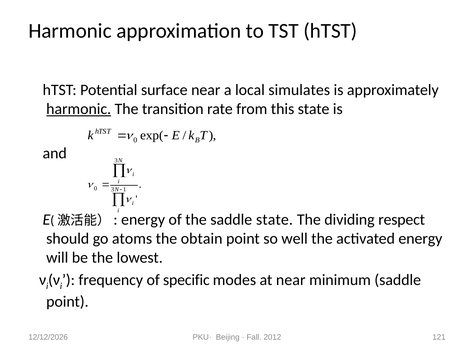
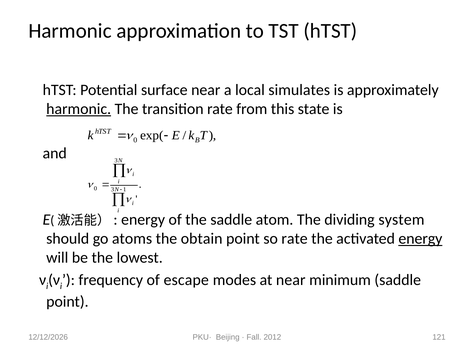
saddle state: state -> atom
respect: respect -> system
so well: well -> rate
energy at (420, 238) underline: none -> present
specific: specific -> escape
